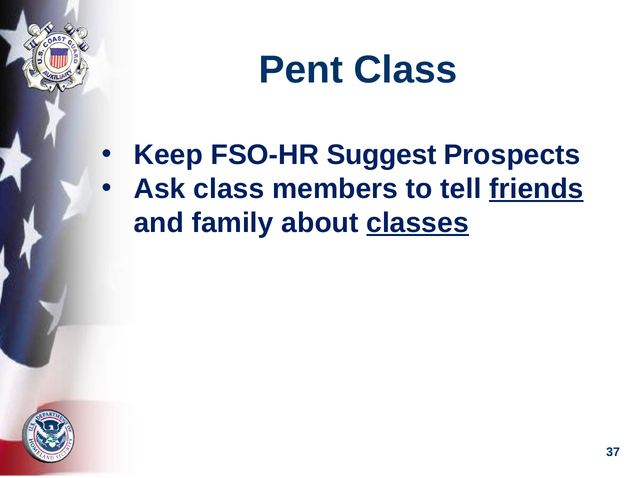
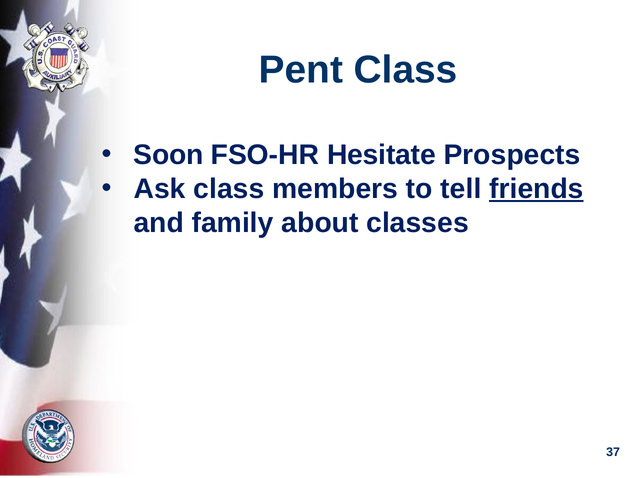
Keep: Keep -> Soon
Suggest: Suggest -> Hesitate
classes underline: present -> none
